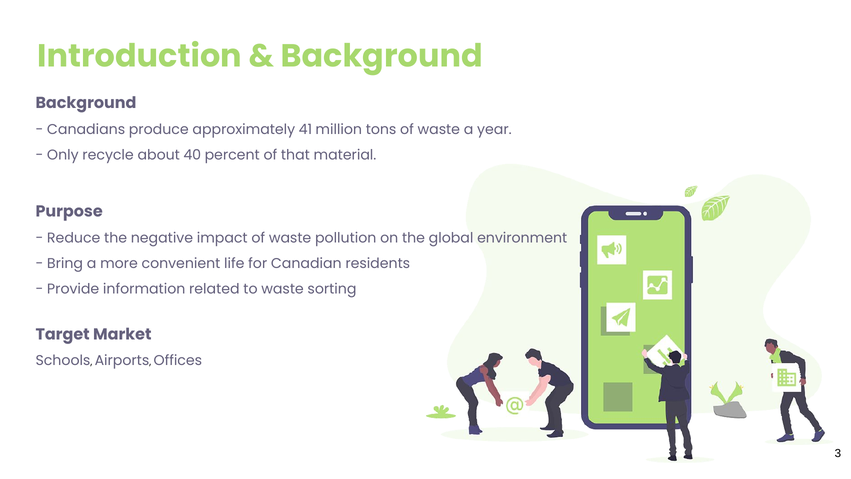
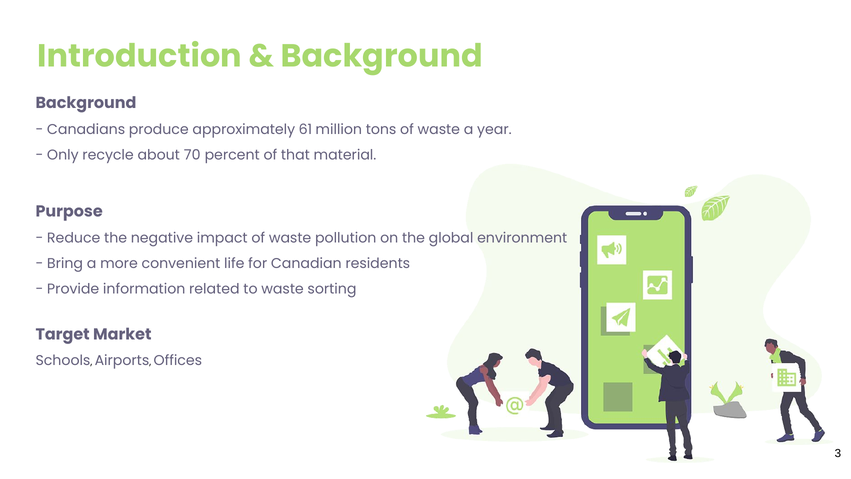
41: 41 -> 61
40: 40 -> 70
